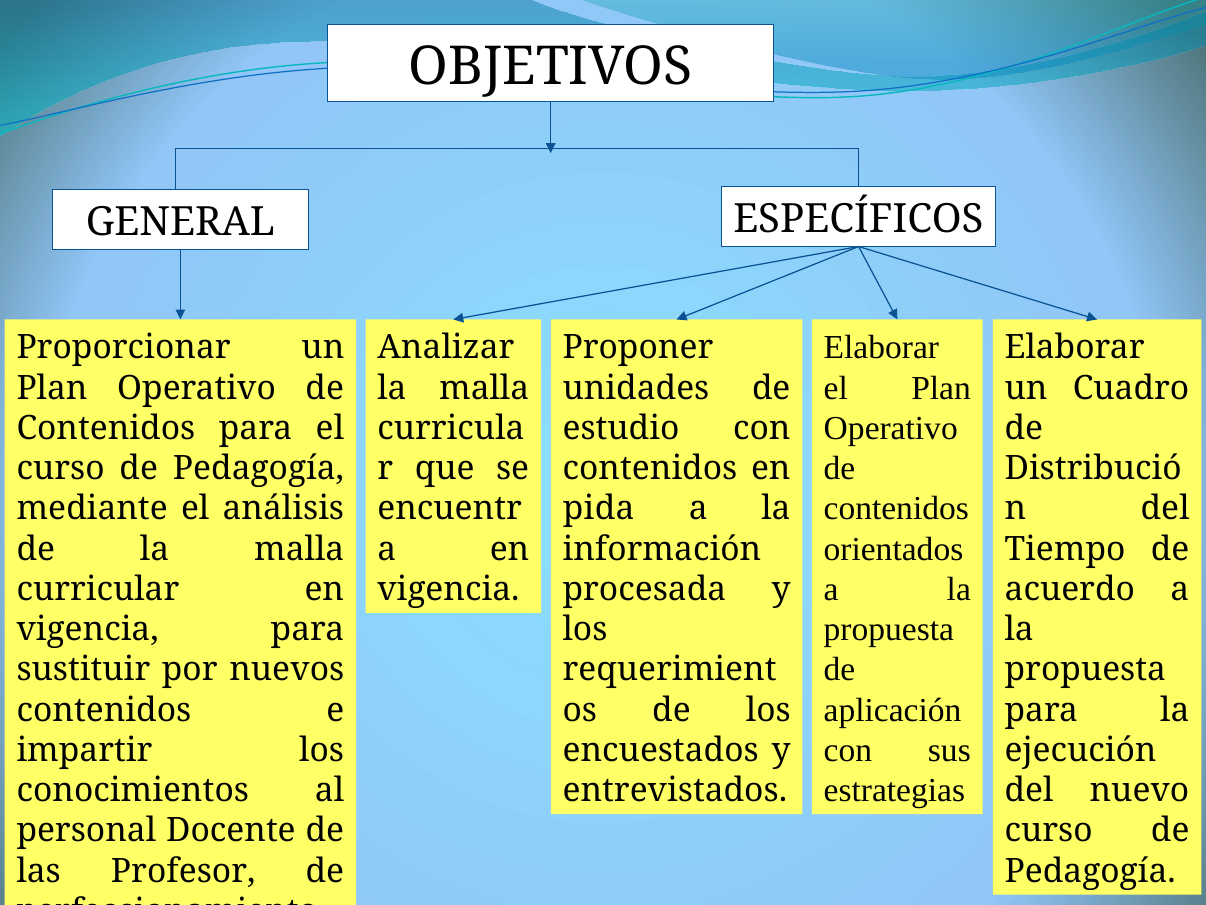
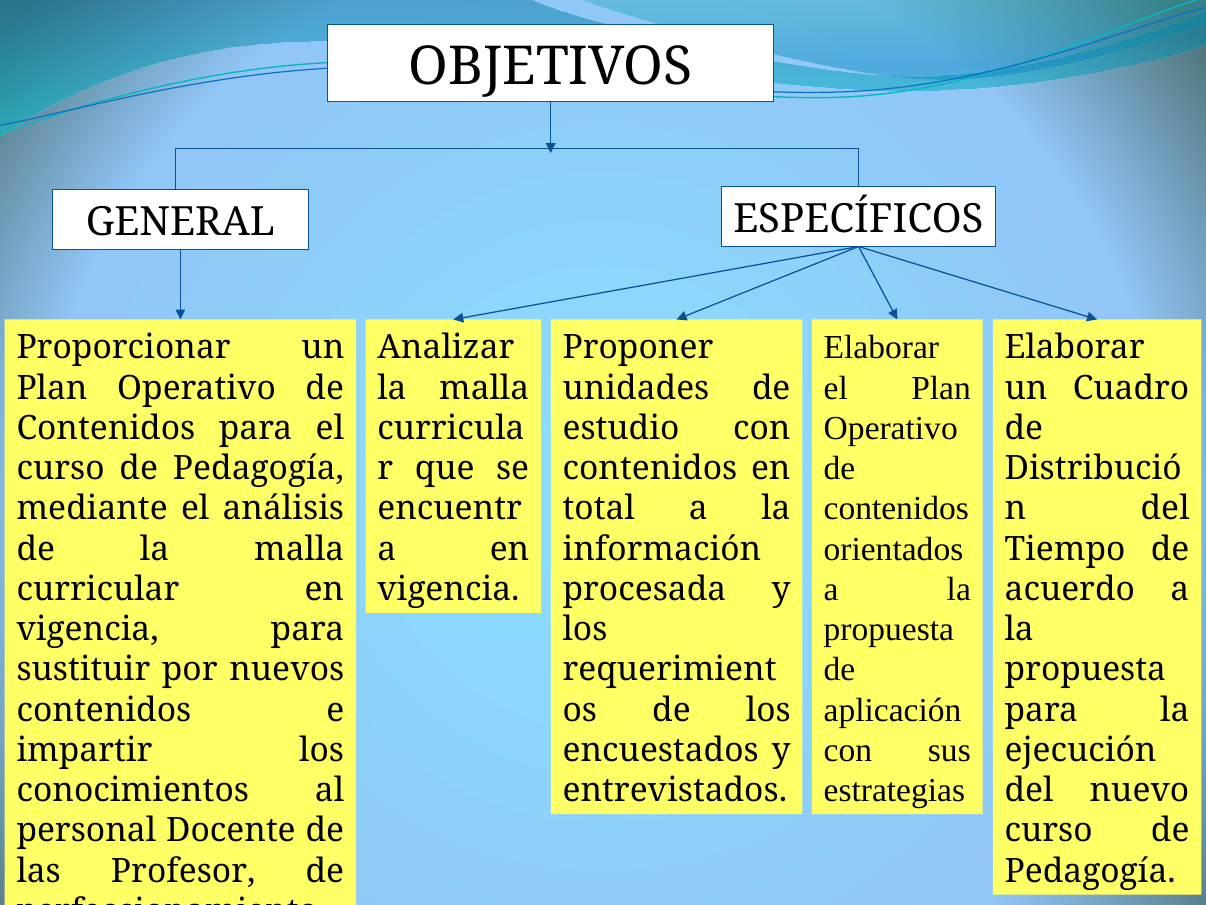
pida: pida -> total
